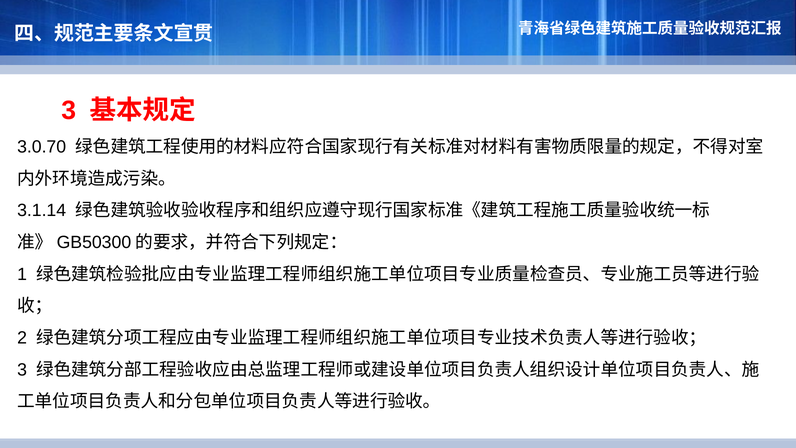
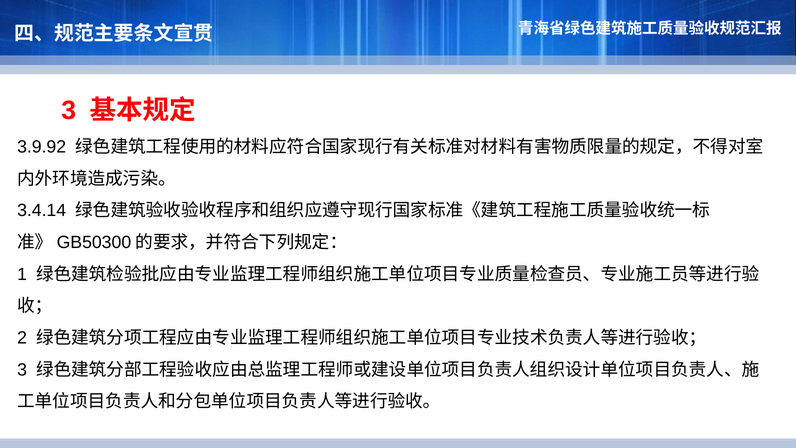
3.0.70: 3.0.70 -> 3.9.92
3.1.14: 3.1.14 -> 3.4.14
